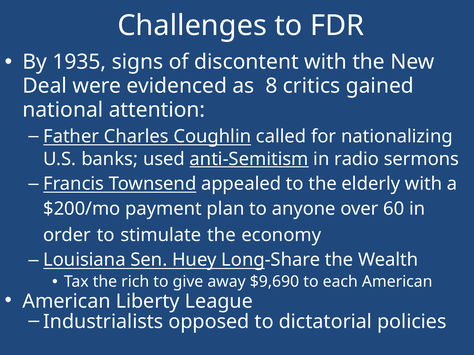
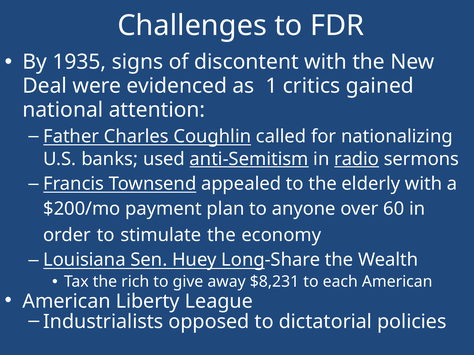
8: 8 -> 1
radio underline: none -> present
$9,690: $9,690 -> $8,231
